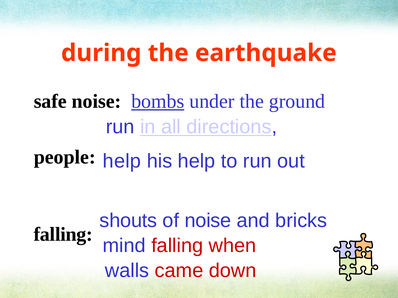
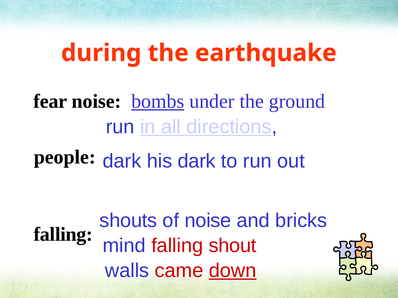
safe: safe -> fear
help at (122, 161): help -> dark
his help: help -> dark
when: when -> shout
down underline: none -> present
